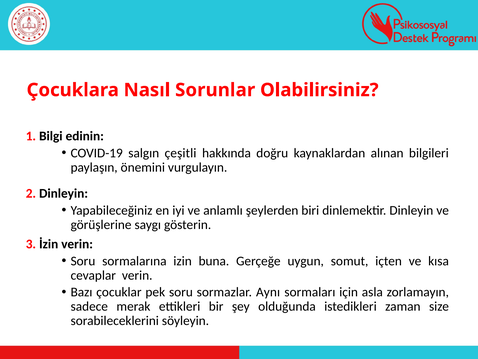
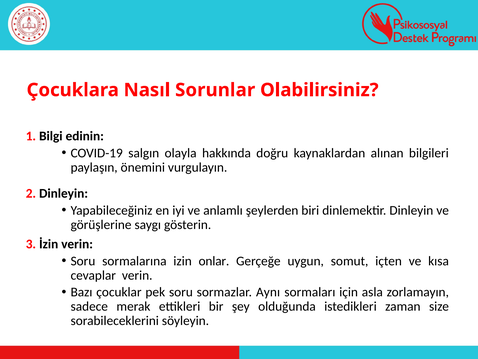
çeşitli: çeşitli -> olayla
buna: buna -> onlar
